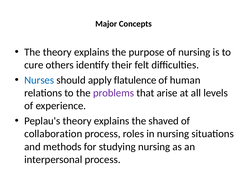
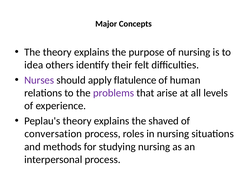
cure: cure -> idea
Nurses colour: blue -> purple
collaboration: collaboration -> conversation
